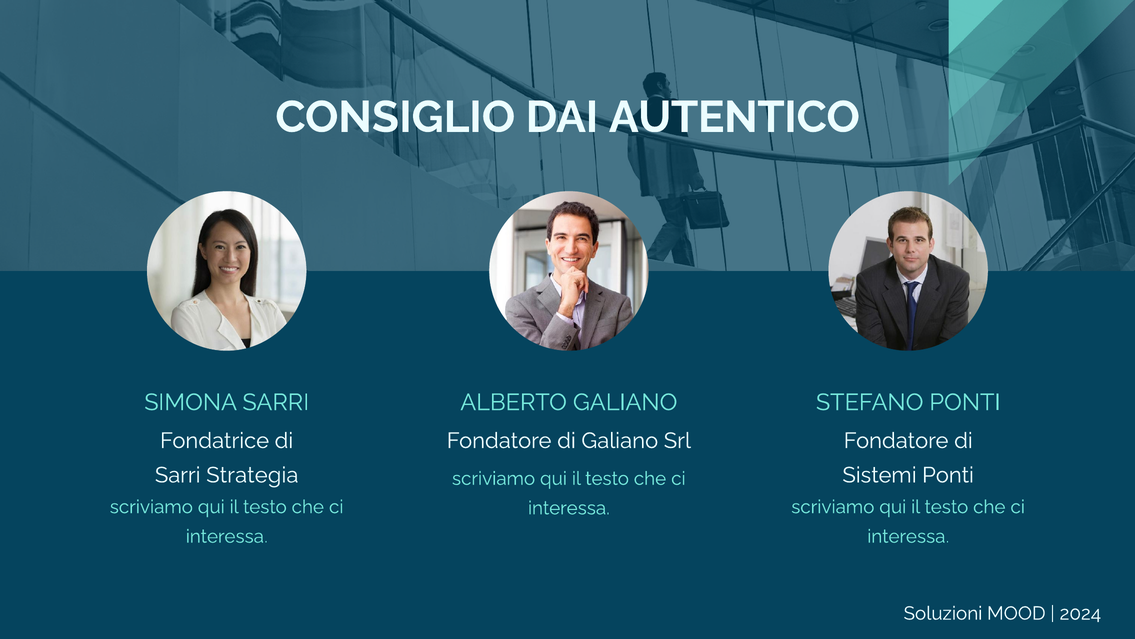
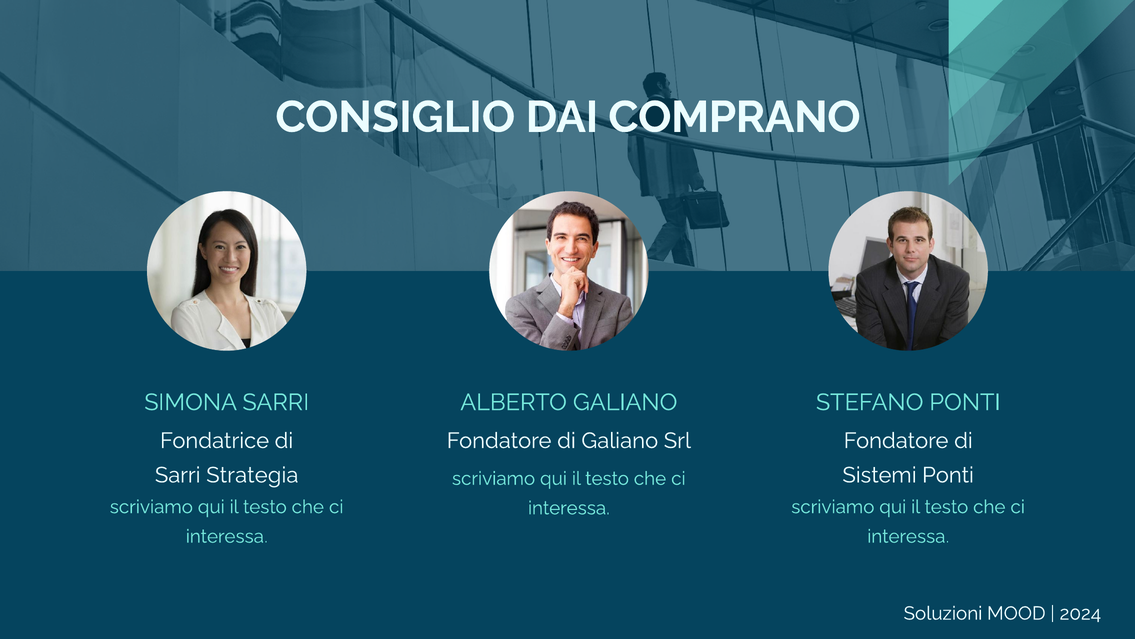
AUTENTICO: AUTENTICO -> COMPRANO
